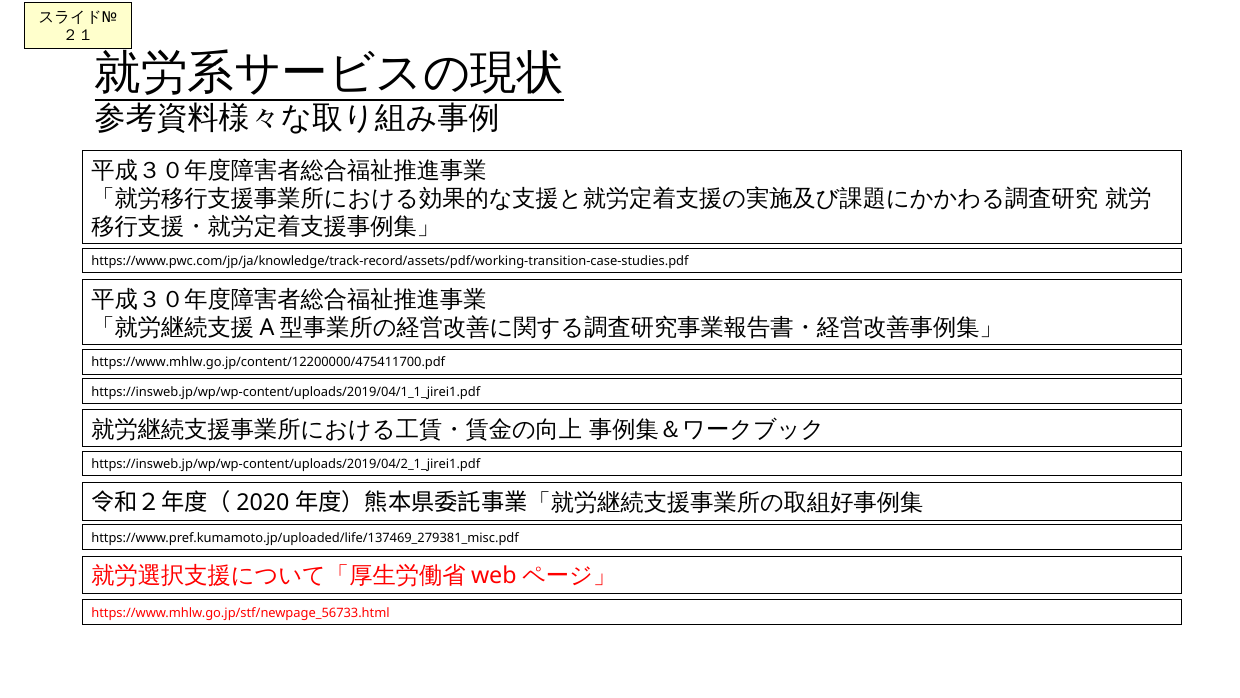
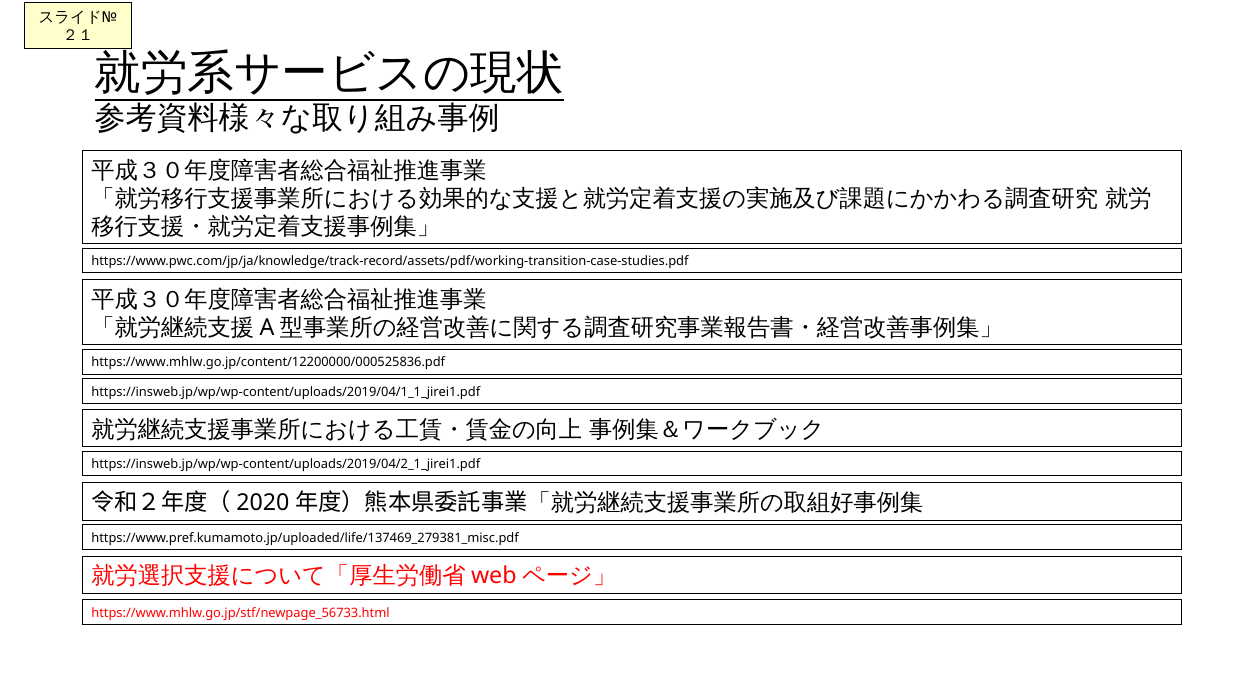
https://www.mhlw.go.jp/content/12200000/475411700.pdf: https://www.mhlw.go.jp/content/12200000/475411700.pdf -> https://www.mhlw.go.jp/content/12200000/000525836.pdf
